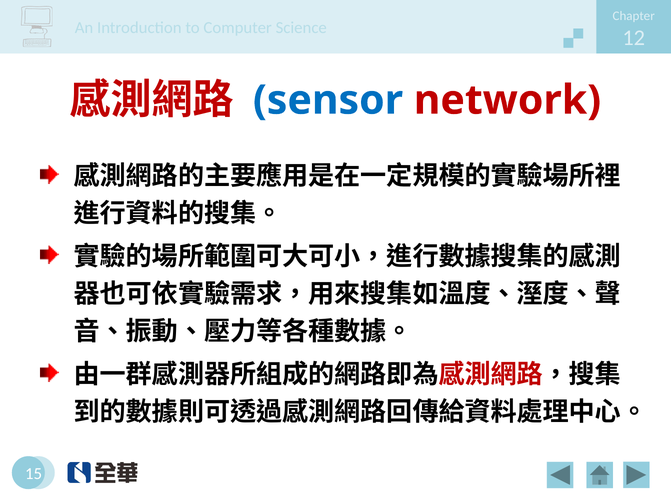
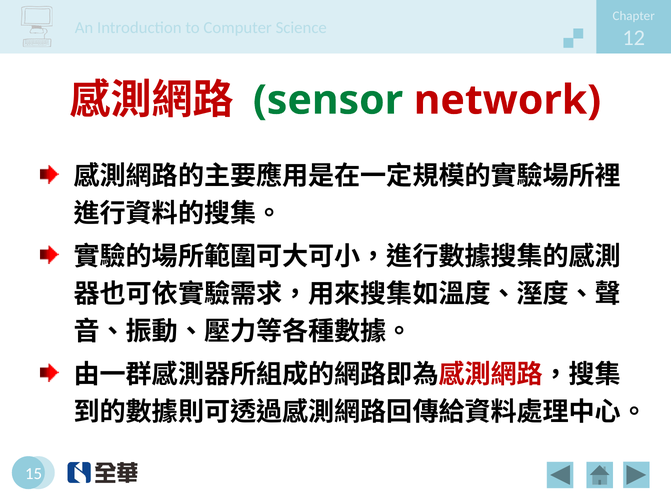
sensor colour: blue -> green
